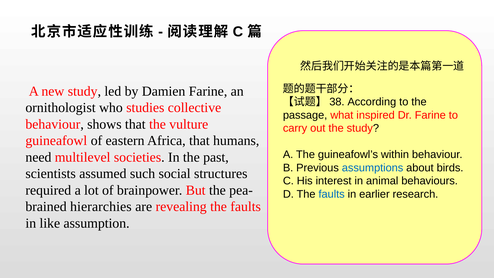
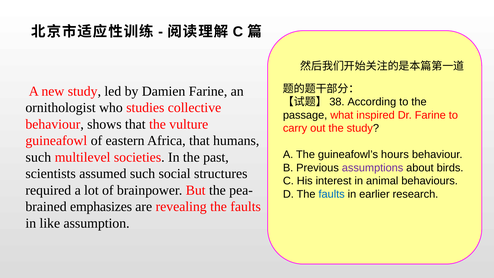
within: within -> hours
need at (38, 157): need -> such
assumptions colour: blue -> purple
hierarchies: hierarchies -> emphasizes
